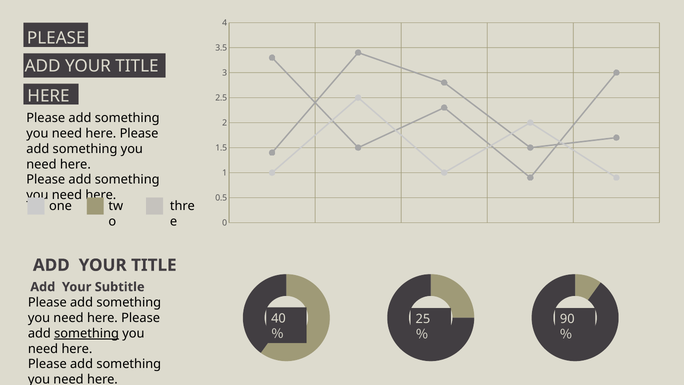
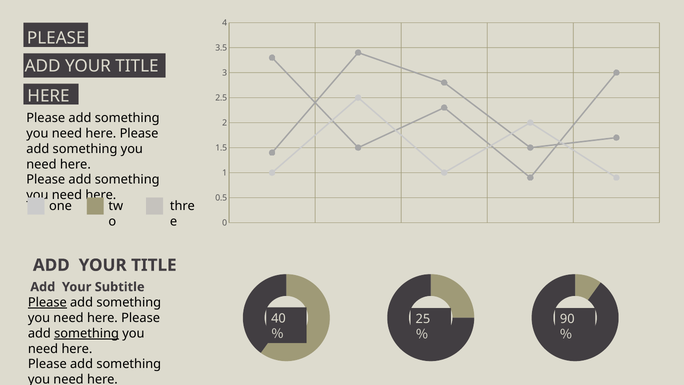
Please at (47, 302) underline: none -> present
